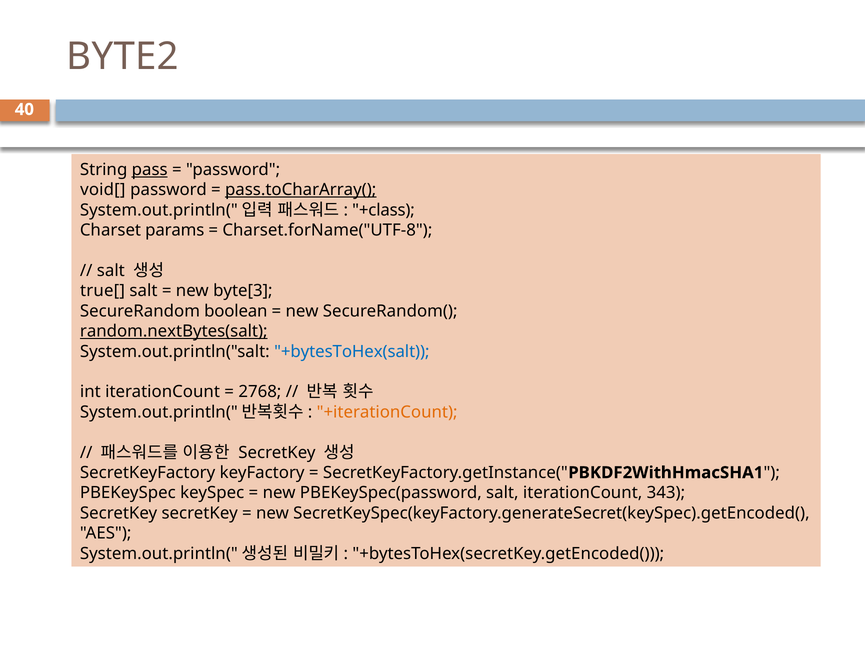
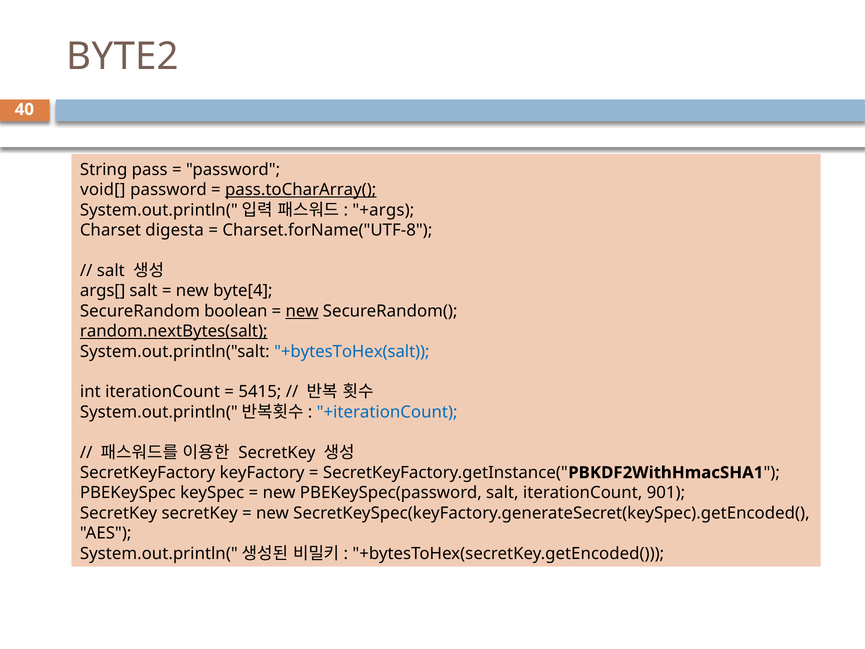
pass underline: present -> none
+class: +class -> +args
params: params -> digesta
true[: true[ -> args[
byte[3: byte[3 -> byte[4
new at (302, 311) underline: none -> present
2768: 2768 -> 5415
+iterationCount colour: orange -> blue
343: 343 -> 901
